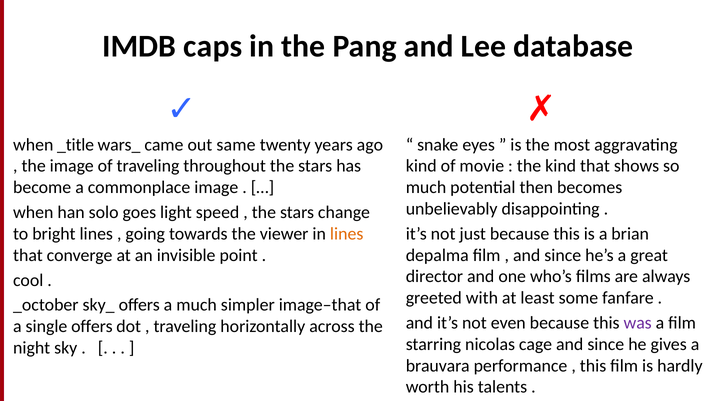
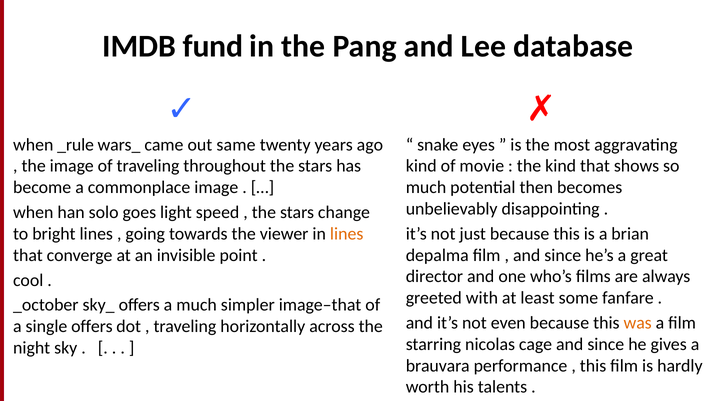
caps: caps -> fund
_title: _title -> _rule
was colour: purple -> orange
